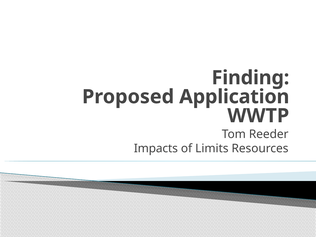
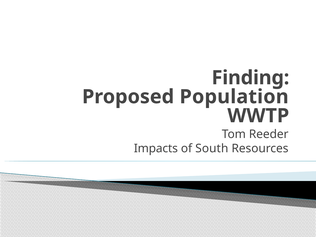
Application: Application -> Population
Limits: Limits -> South
